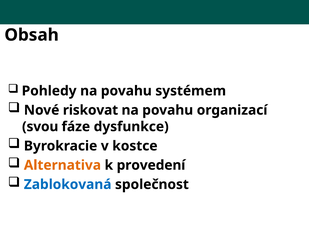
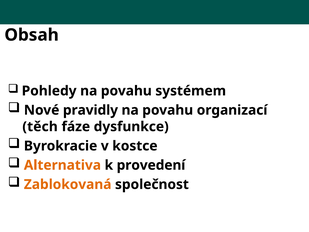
riskovat: riskovat -> pravidly
svou: svou -> těch
Zablokovaná colour: blue -> orange
